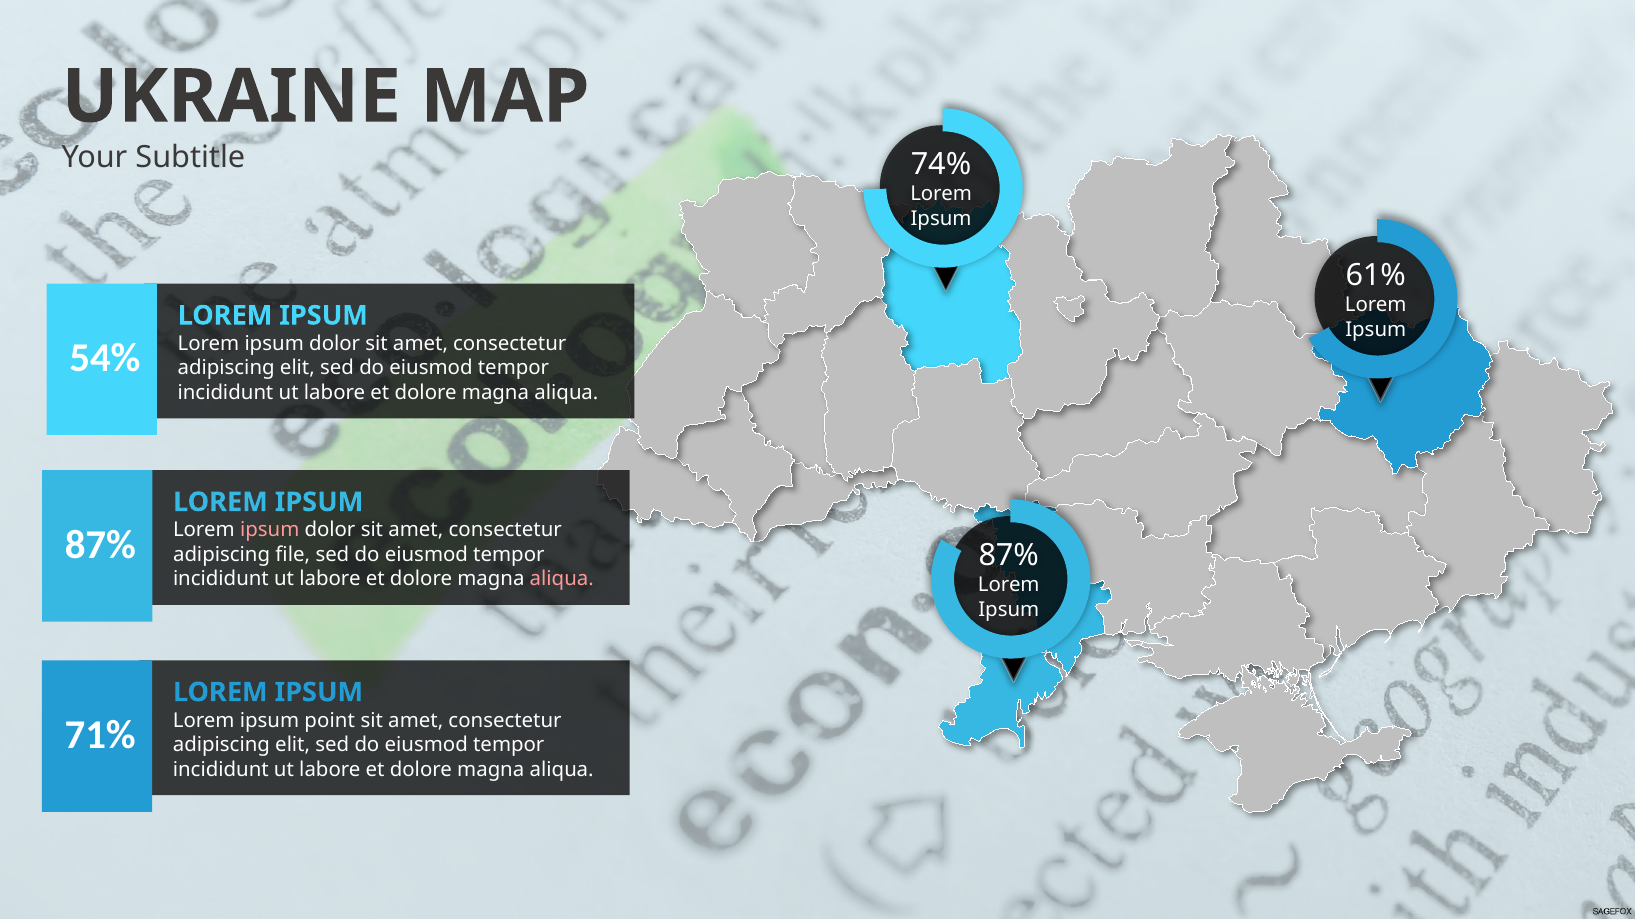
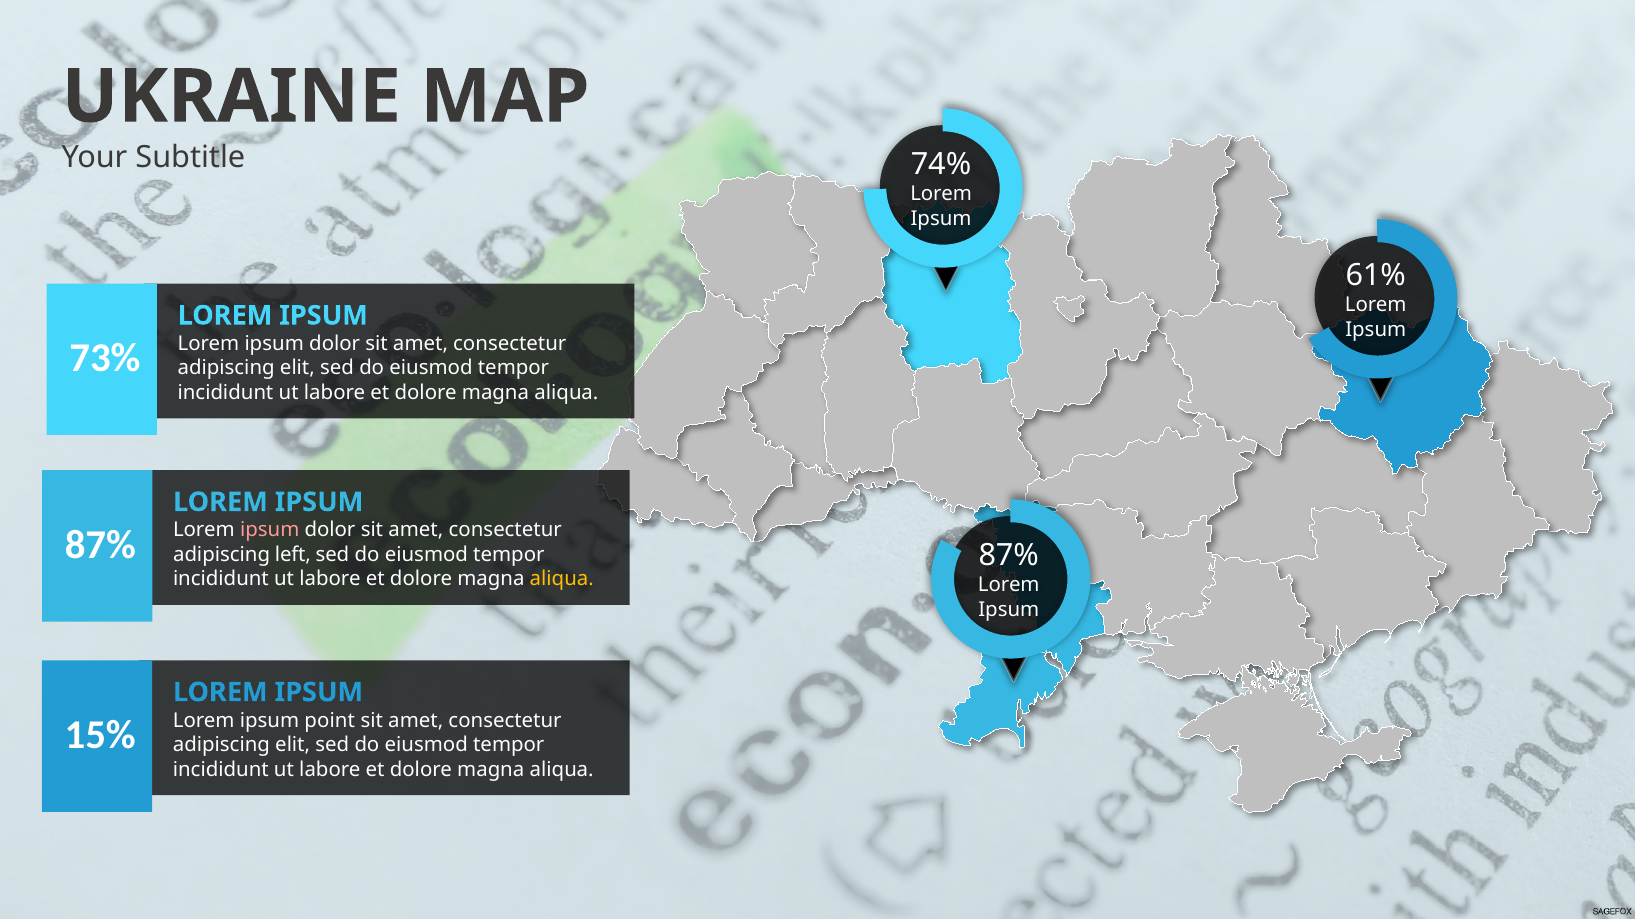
54%: 54% -> 73%
file: file -> left
aliqua at (562, 580) colour: pink -> yellow
71%: 71% -> 15%
